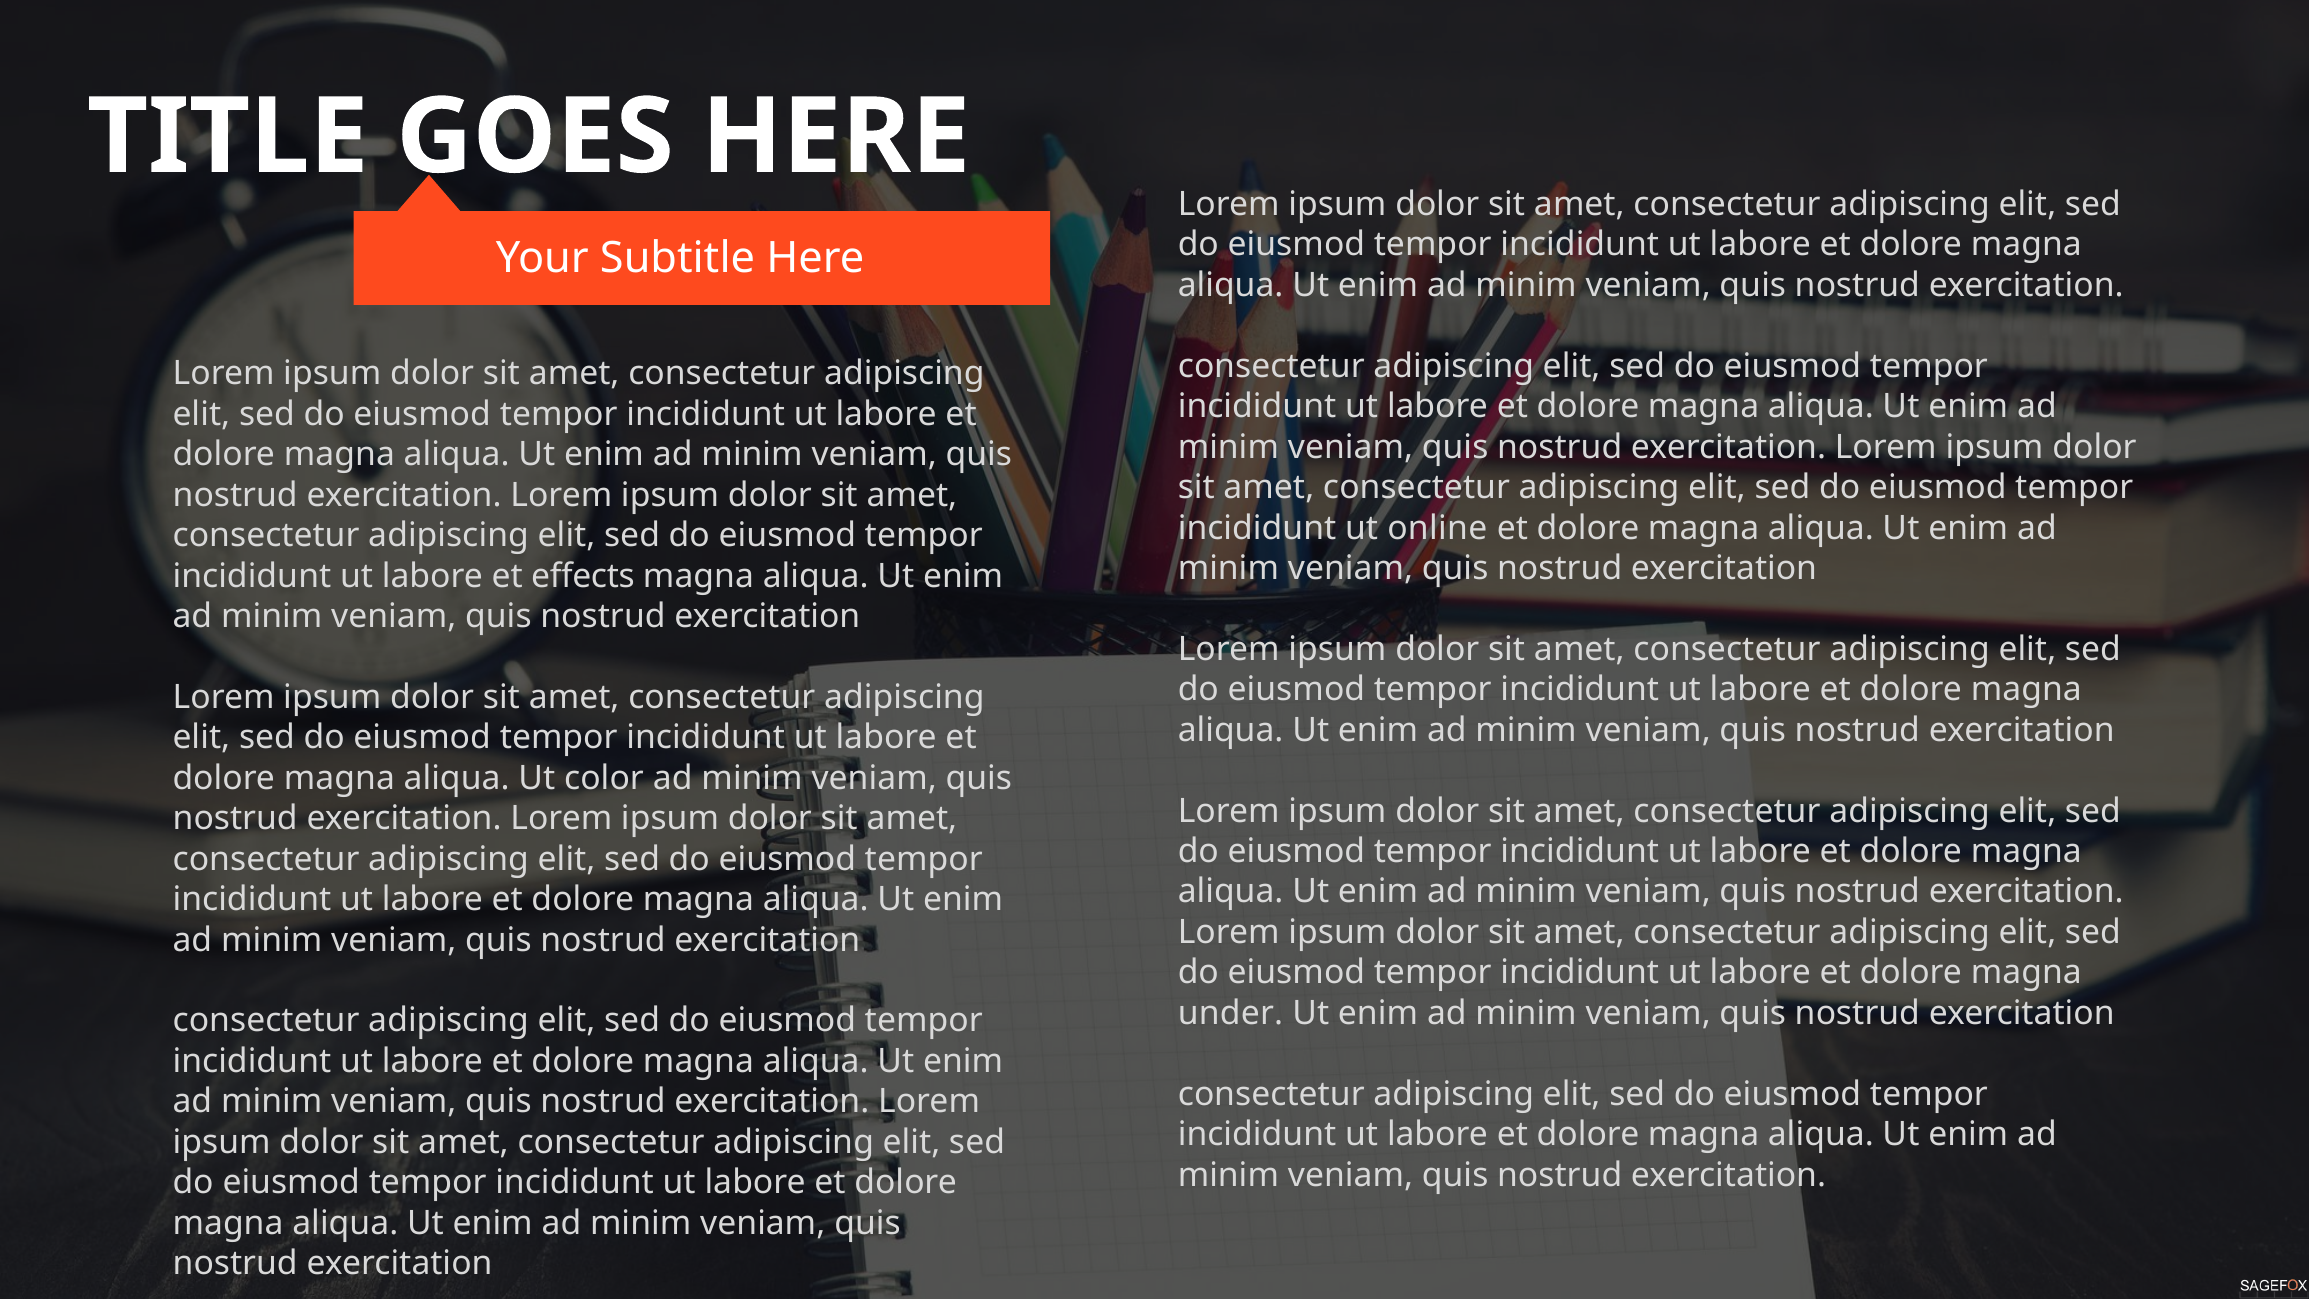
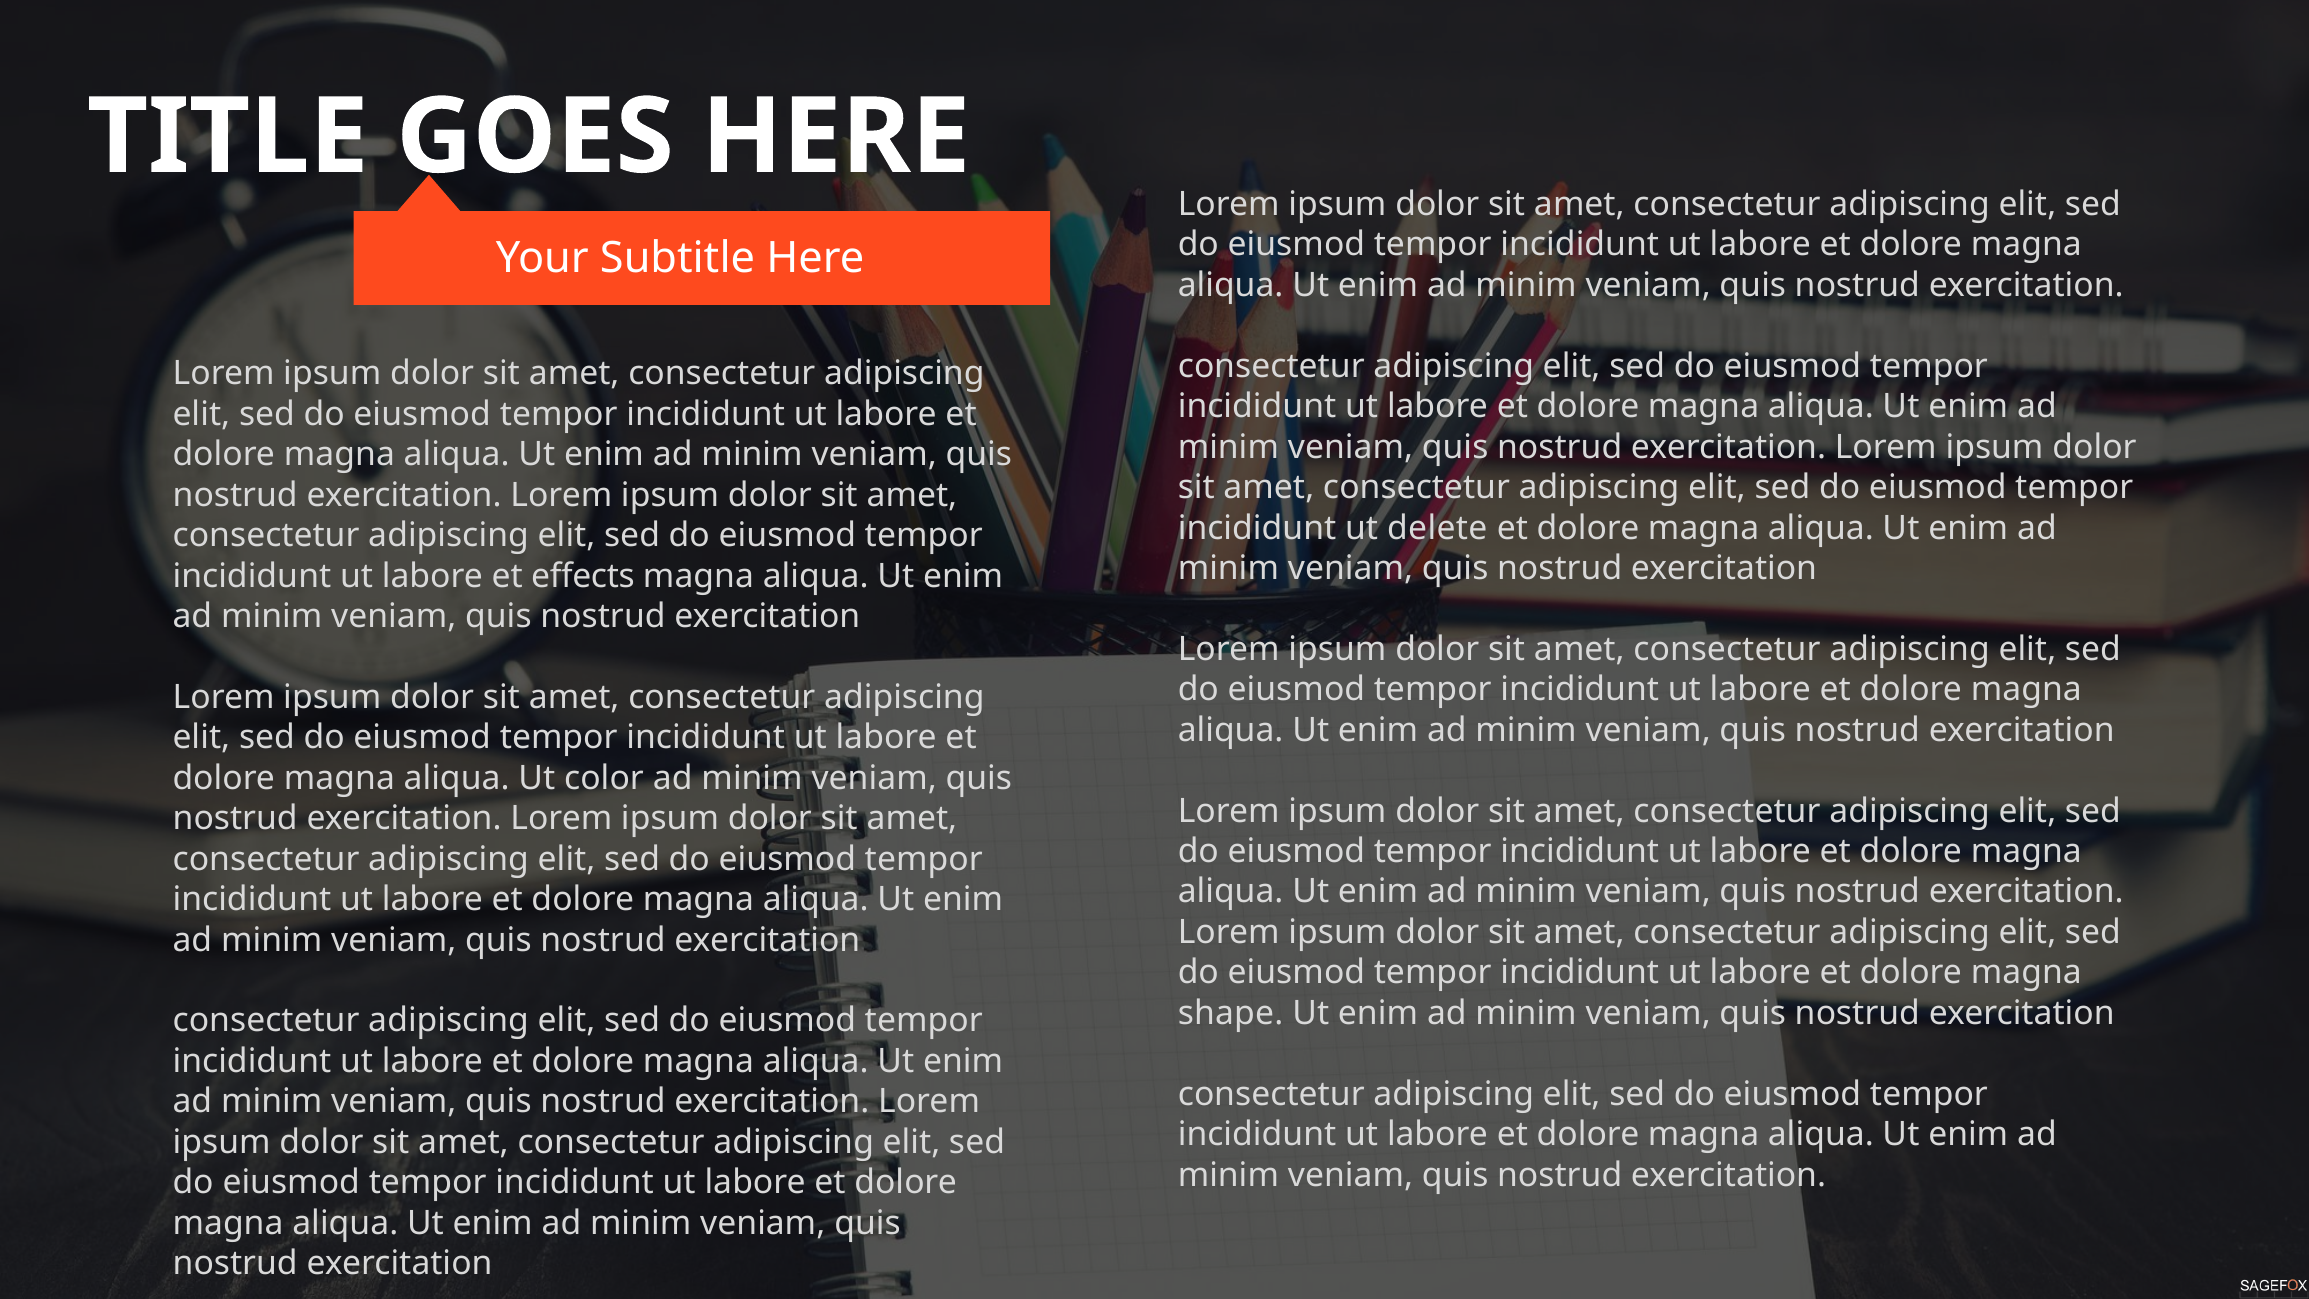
online: online -> delete
under: under -> shape
